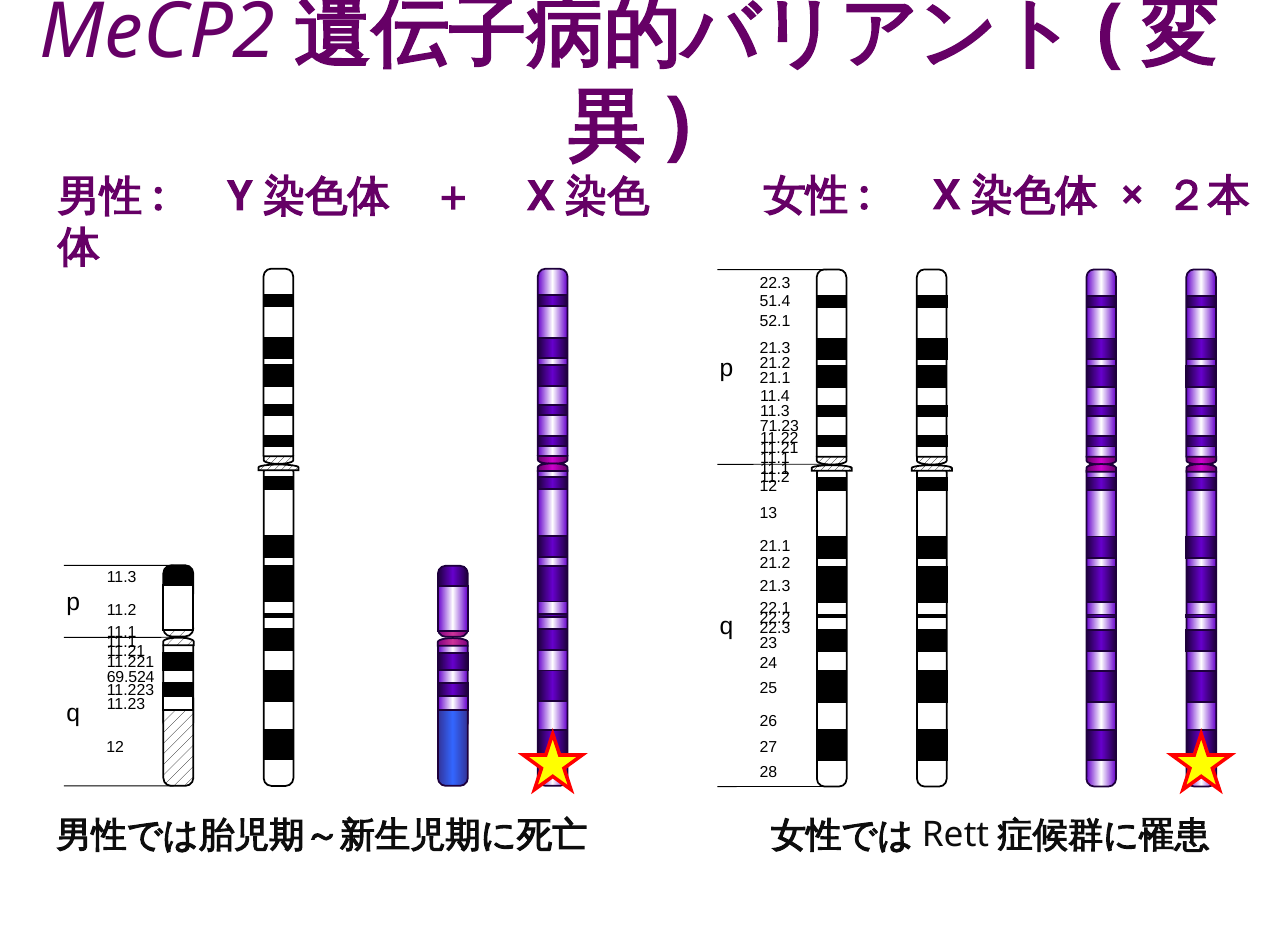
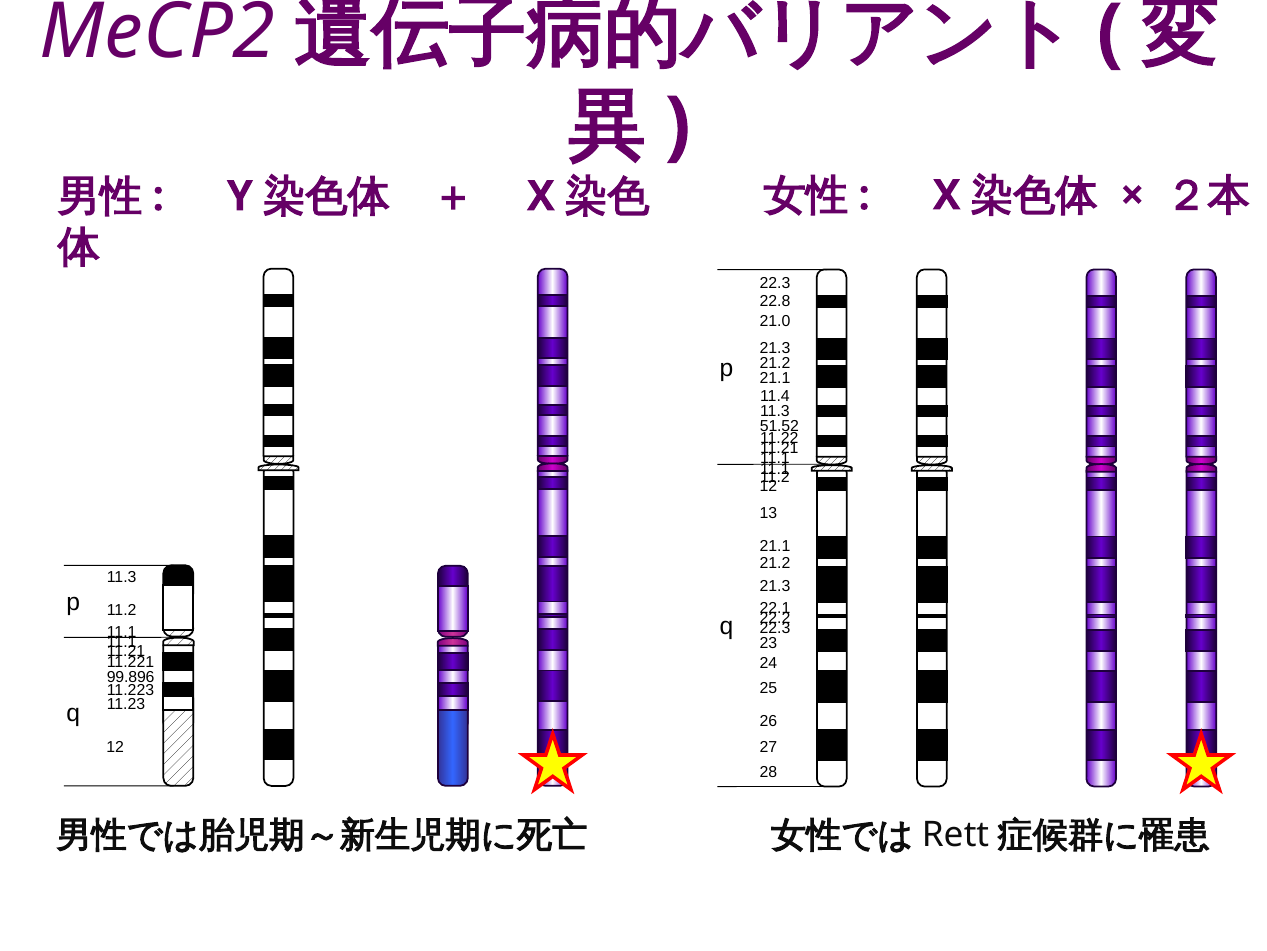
51.4: 51.4 -> 22.8
52.1: 52.1 -> 21.0
71.23: 71.23 -> 51.52
69.524: 69.524 -> 99.896
